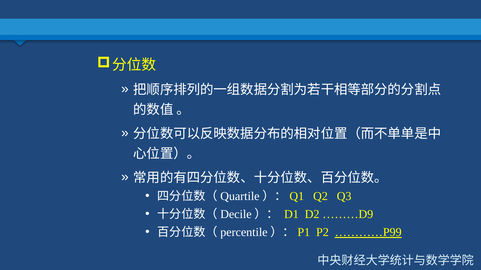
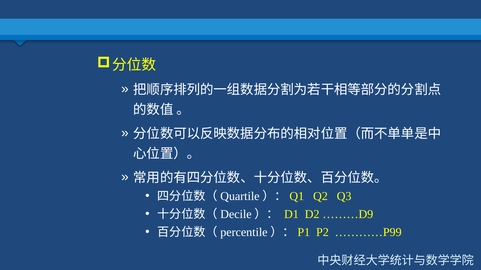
…………P99 underline: present -> none
